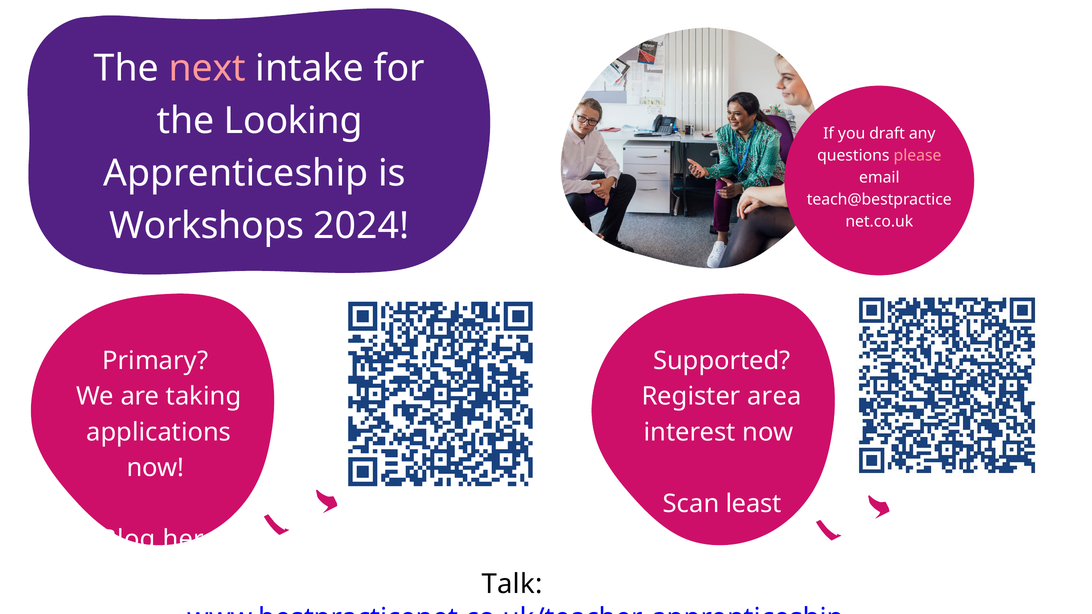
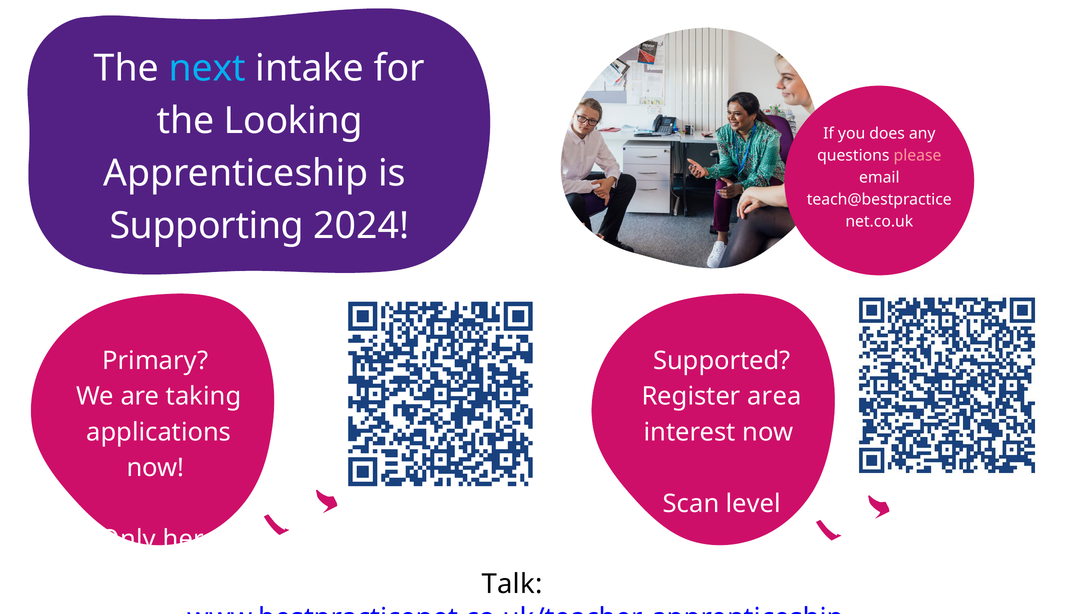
next colour: pink -> light blue
draft: draft -> does
Workshops: Workshops -> Supporting
least: least -> level
Blog: Blog -> Only
